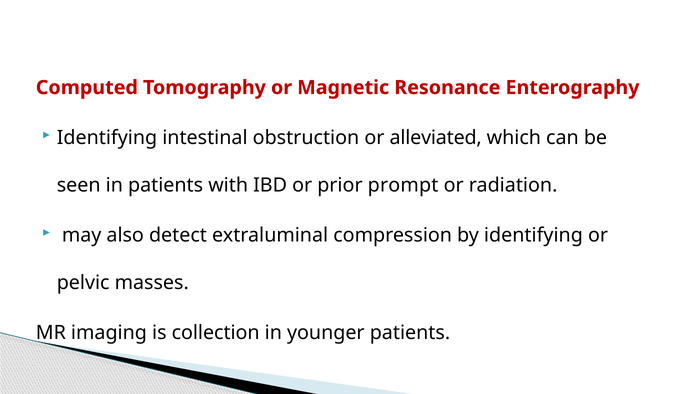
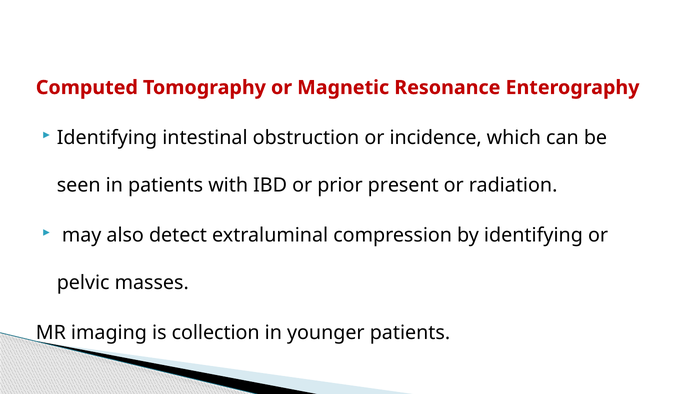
alleviated: alleviated -> incidence
prompt: prompt -> present
